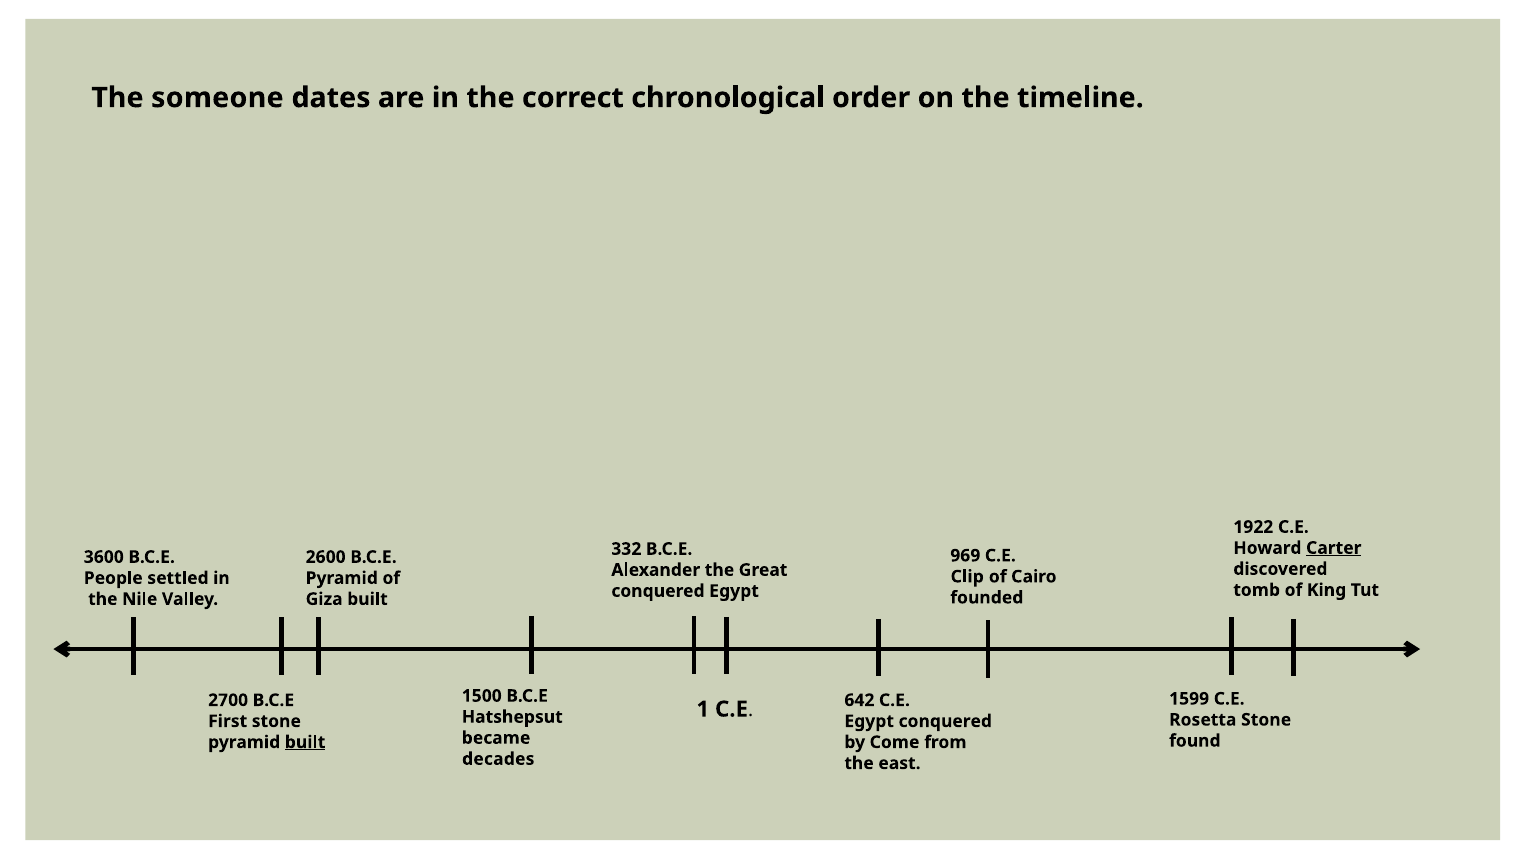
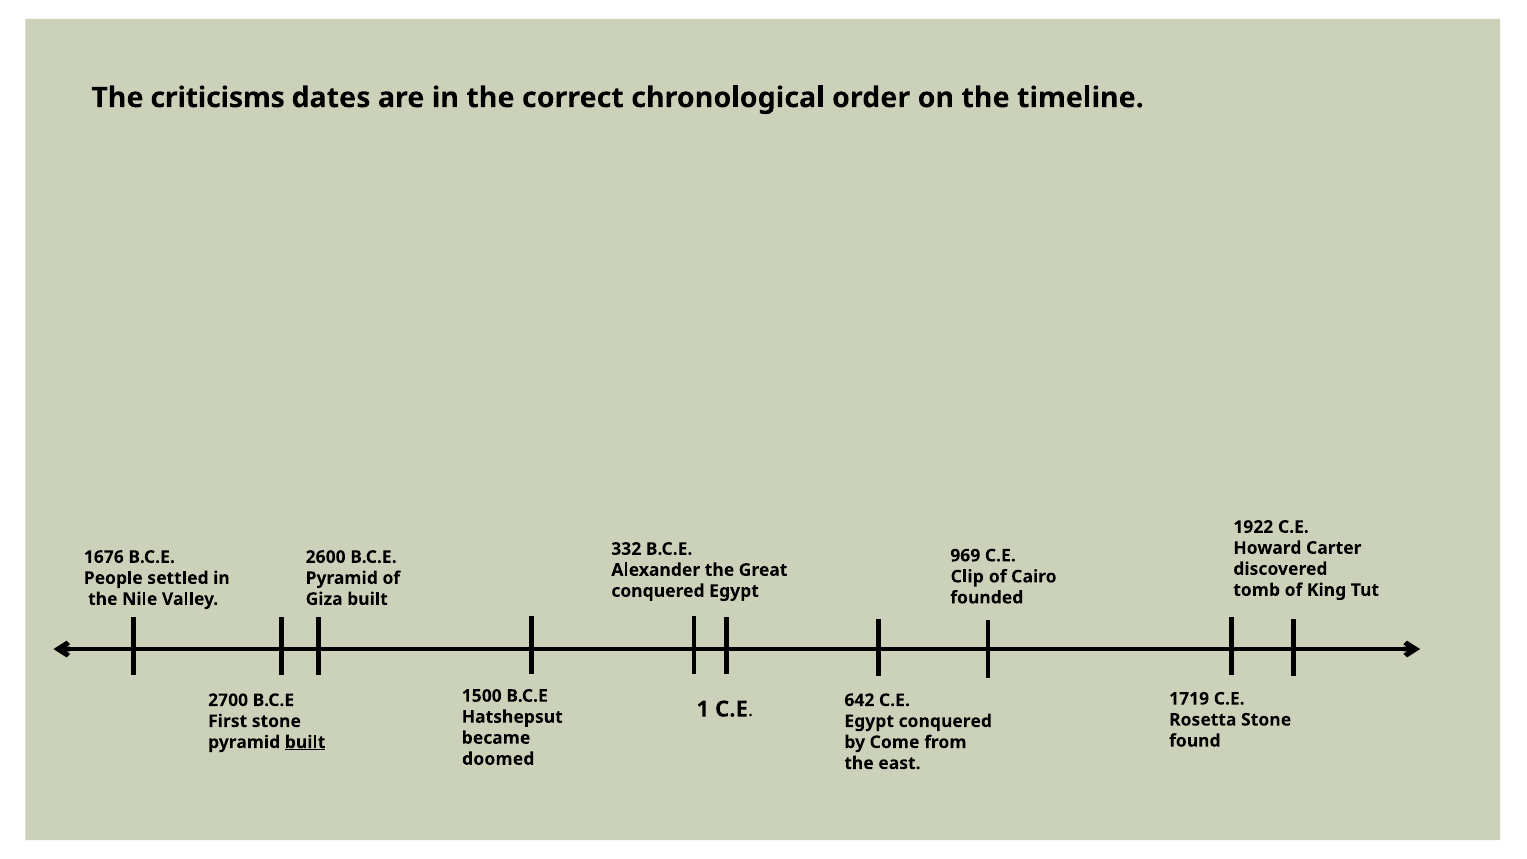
someone: someone -> criticisms
Carter underline: present -> none
3600: 3600 -> 1676
1599: 1599 -> 1719
decades: decades -> doomed
